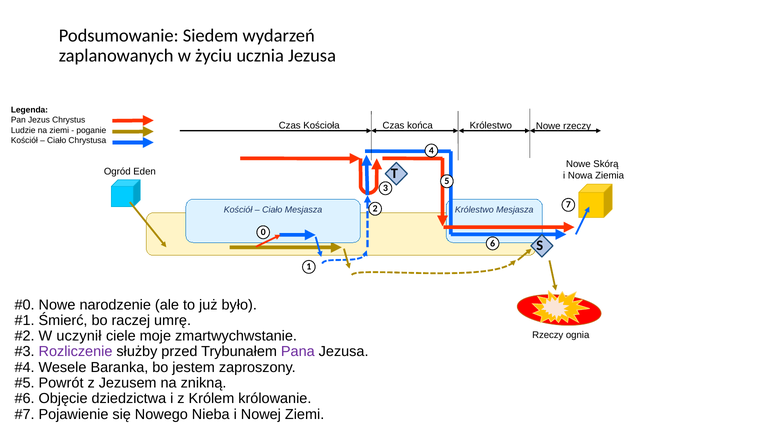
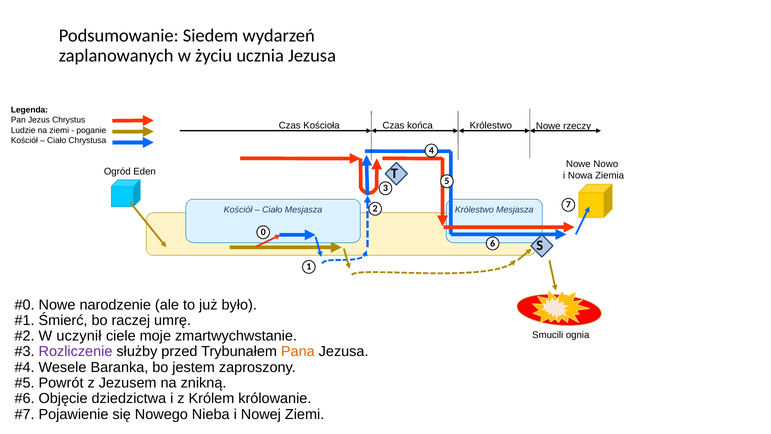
Skórą: Skórą -> Nowo
Rzeczy at (548, 335): Rzeczy -> Smucili
Pana colour: purple -> orange
